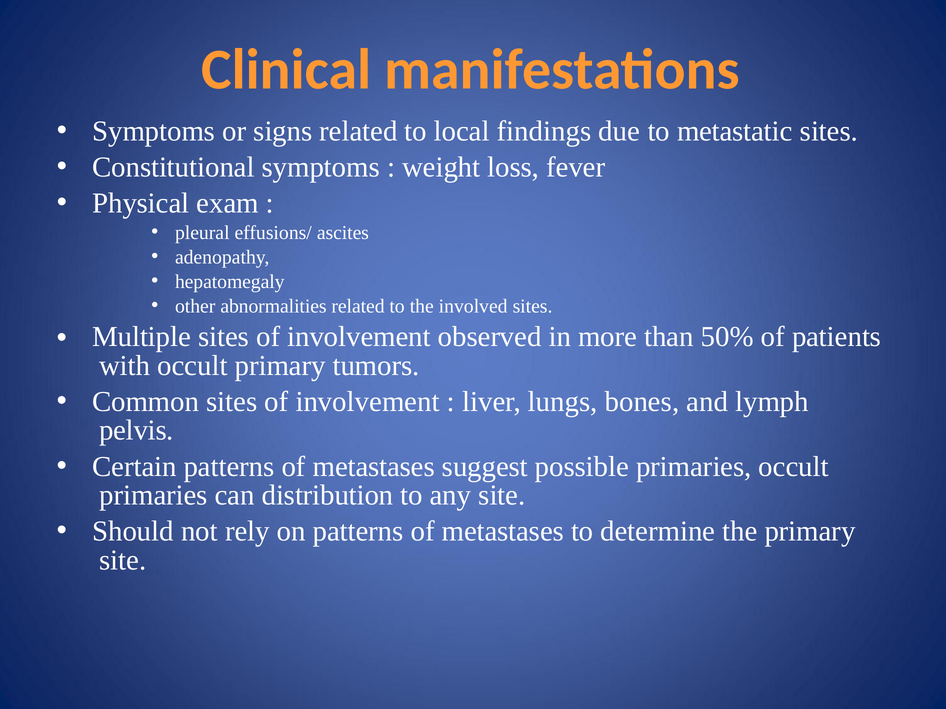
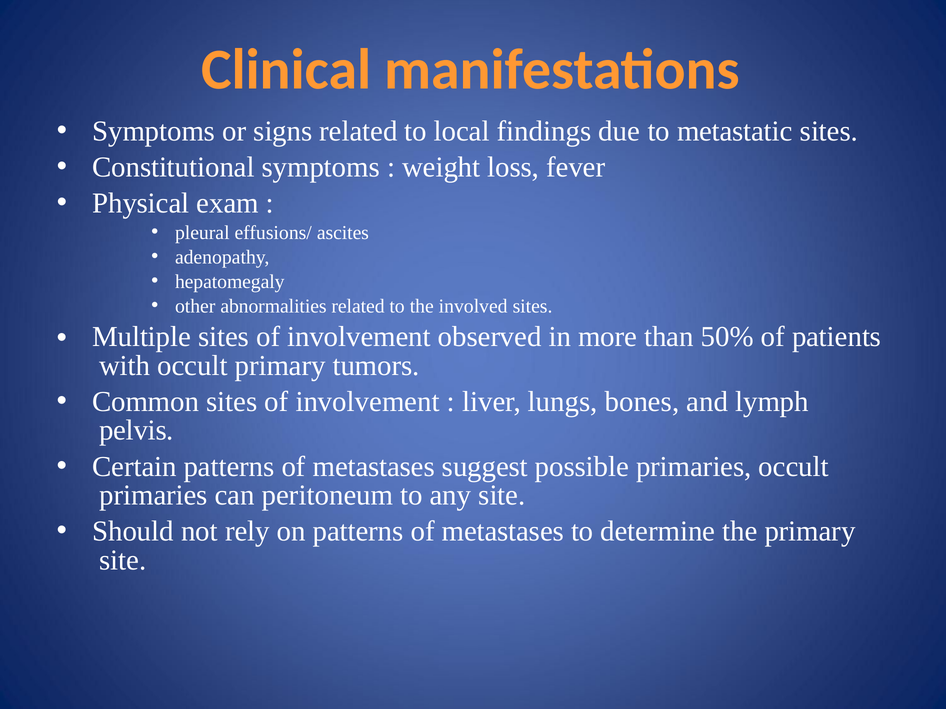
distribution: distribution -> peritoneum
